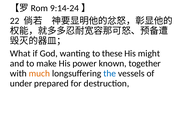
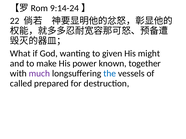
these: these -> given
much colour: orange -> purple
under: under -> called
